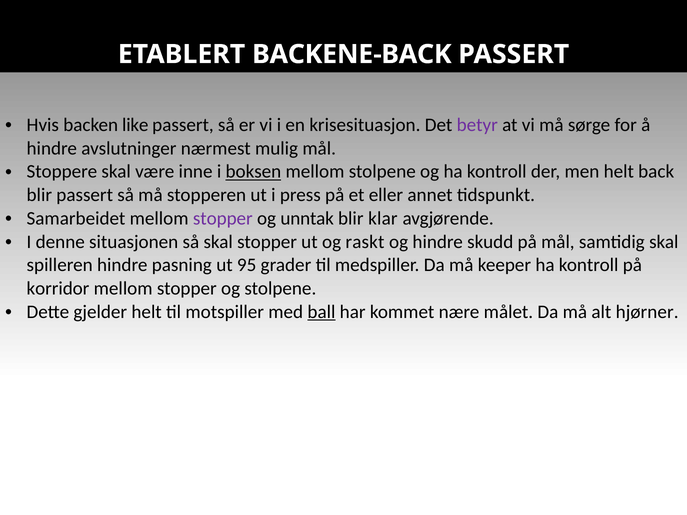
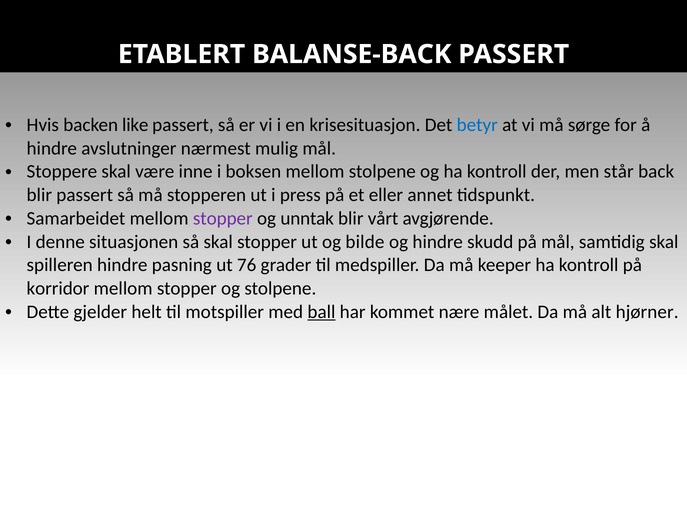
BACKENE-BACK: BACKENE-BACK -> BALANSE-BACK
betyr colour: purple -> blue
boksen underline: present -> none
men helt: helt -> står
klar: klar -> vårt
raskt: raskt -> bilde
95: 95 -> 76
